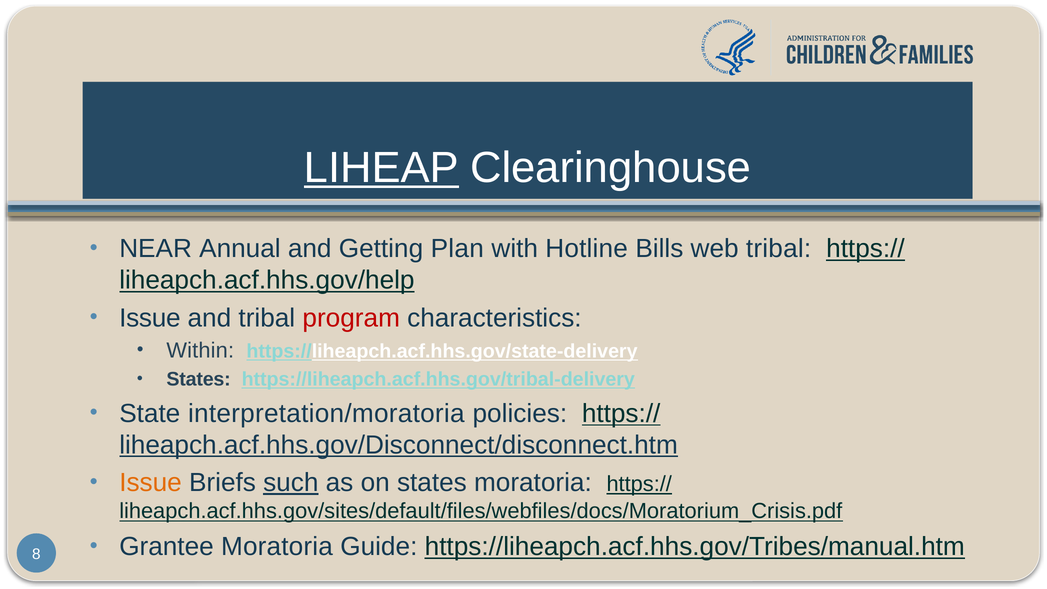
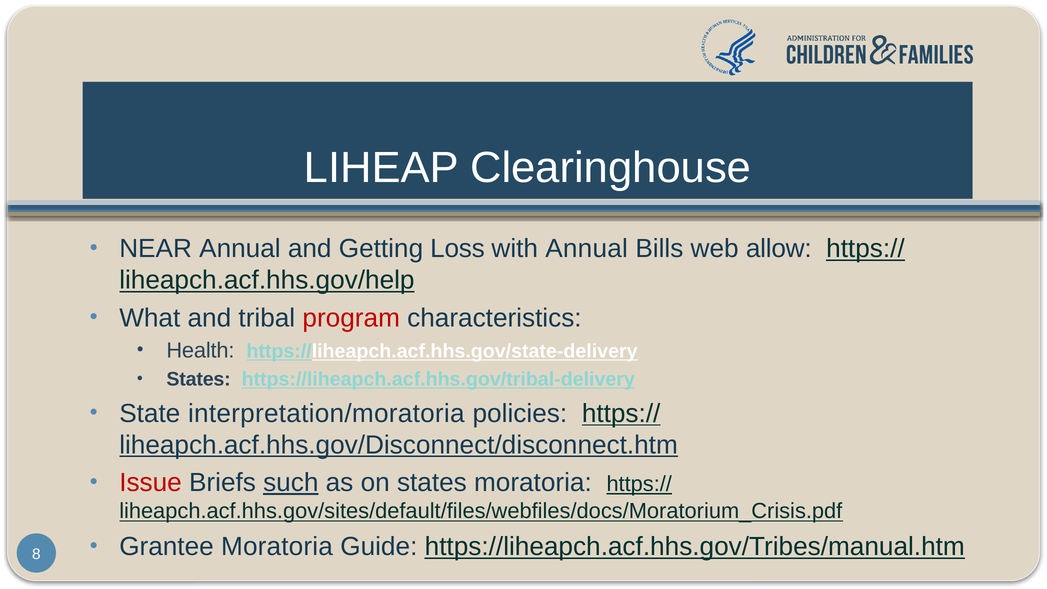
LIHEAP underline: present -> none
Plan: Plan -> Loss
with Hotline: Hotline -> Annual
web tribal: tribal -> allow
Issue at (150, 318): Issue -> What
Within: Within -> Health
Issue at (151, 483) colour: orange -> red
